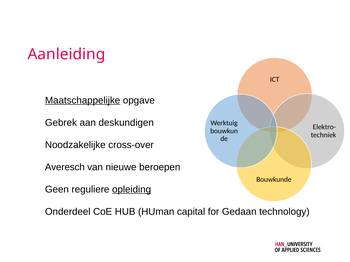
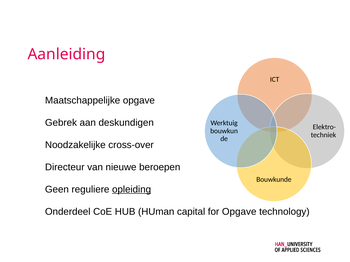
Maatschappelijke underline: present -> none
Averesch: Averesch -> Directeur
for Gedaan: Gedaan -> Opgave
